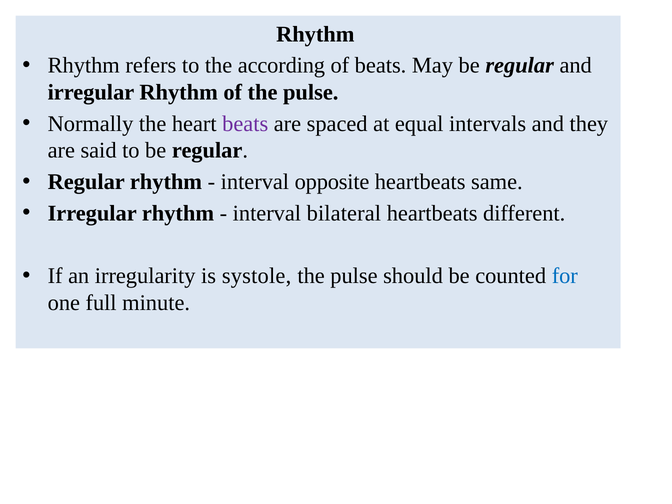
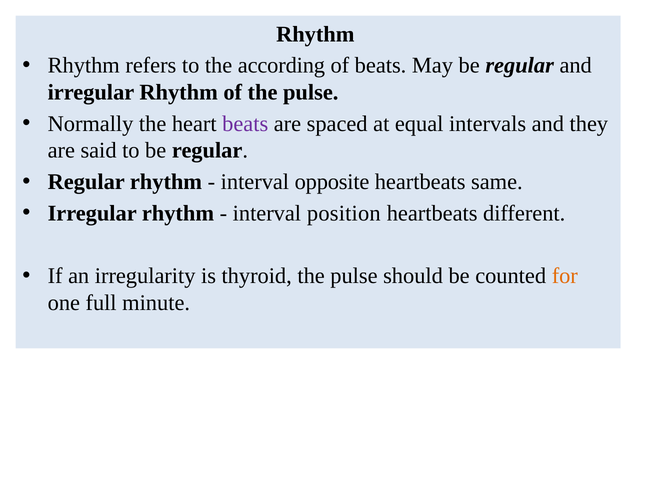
bilateral: bilateral -> position
systole: systole -> thyroid
for colour: blue -> orange
